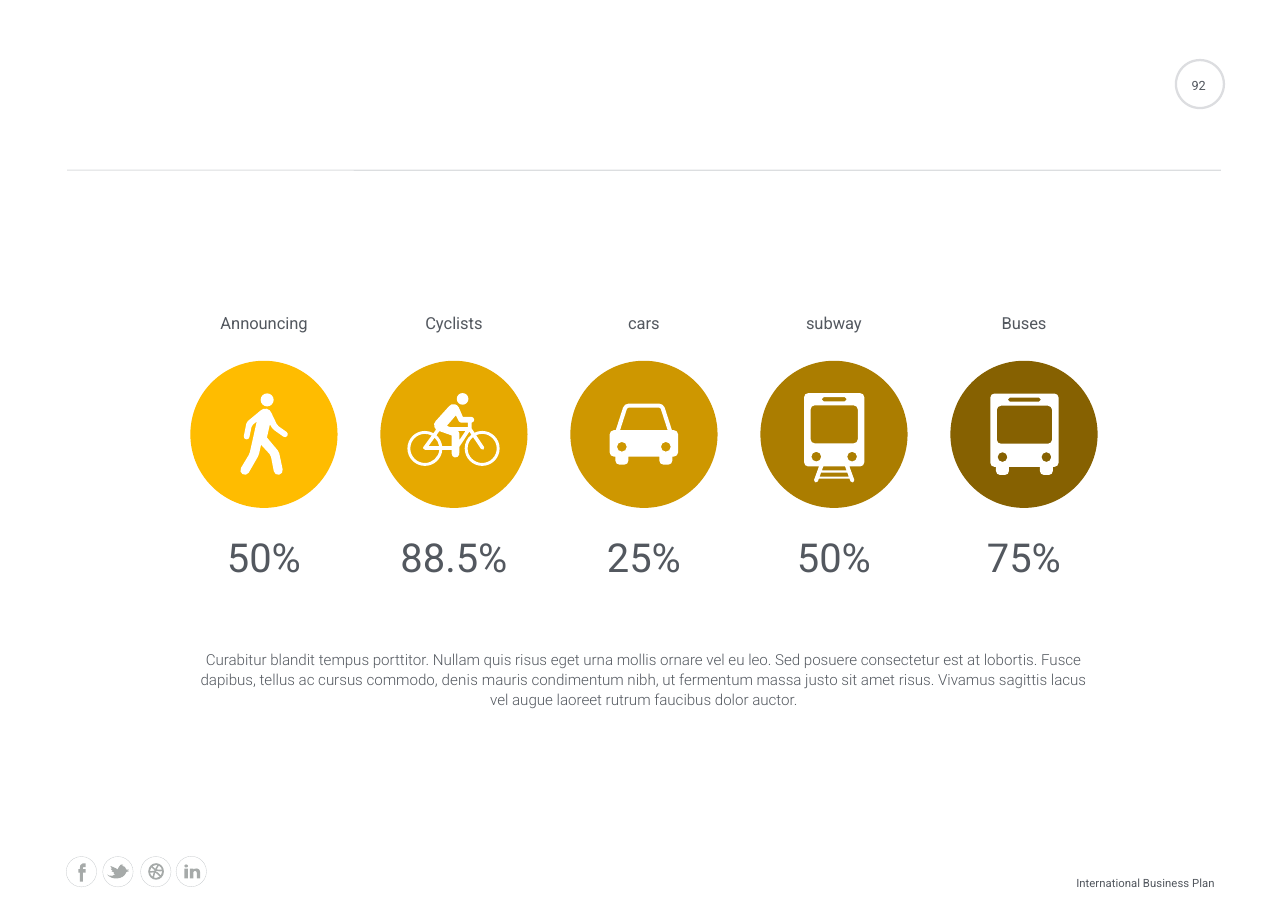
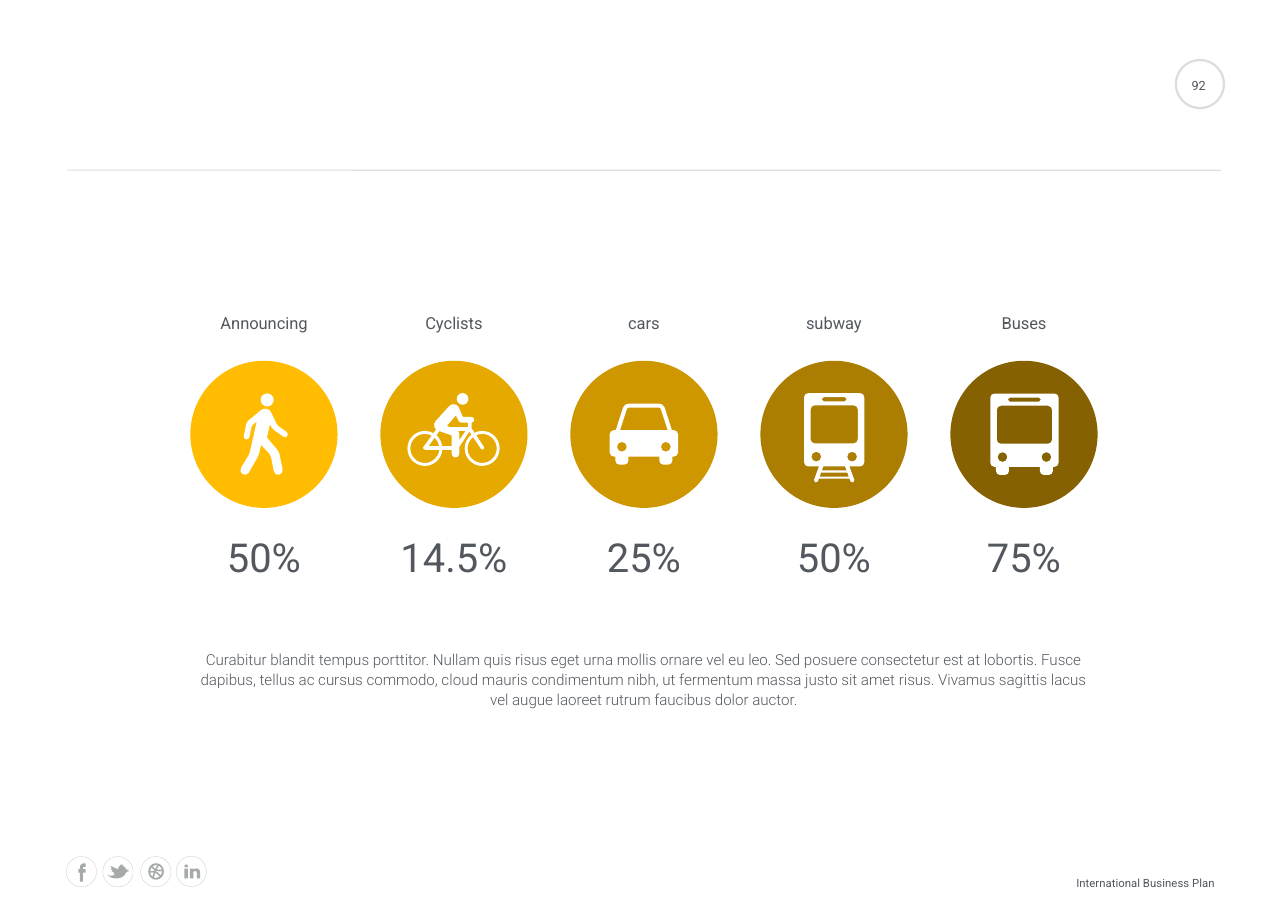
88.5%: 88.5% -> 14.5%
denis: denis -> cloud
